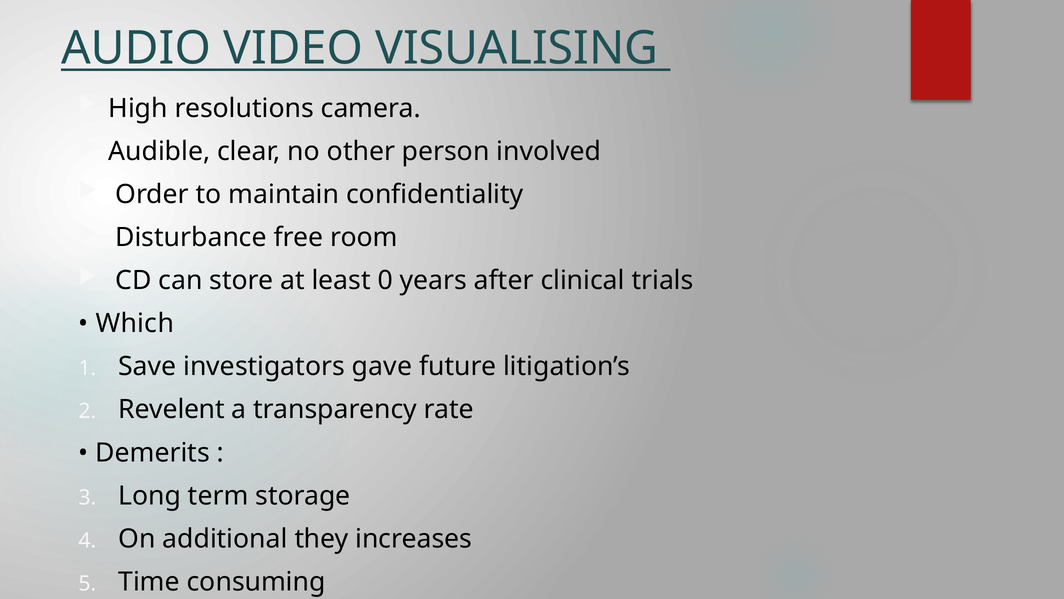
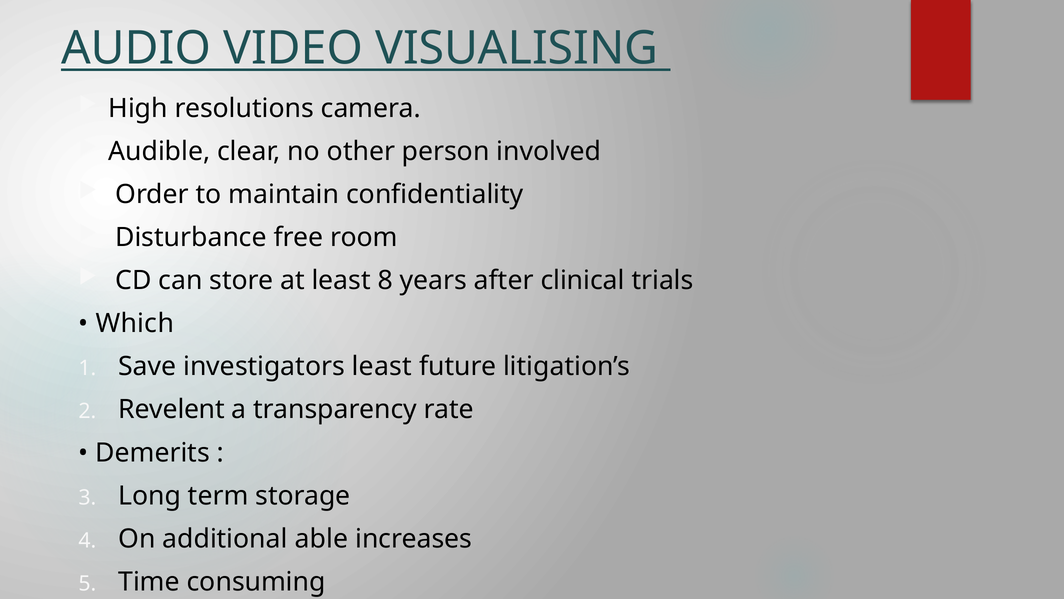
0: 0 -> 8
investigators gave: gave -> least
they: they -> able
